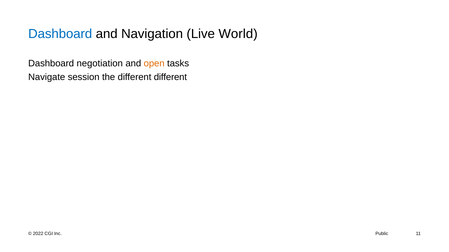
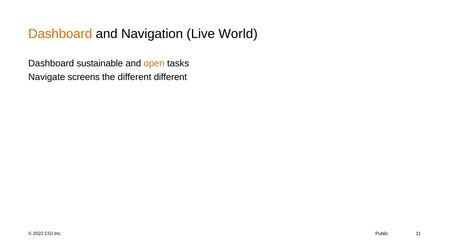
Dashboard at (60, 34) colour: blue -> orange
negotiation: negotiation -> sustainable
session: session -> screens
